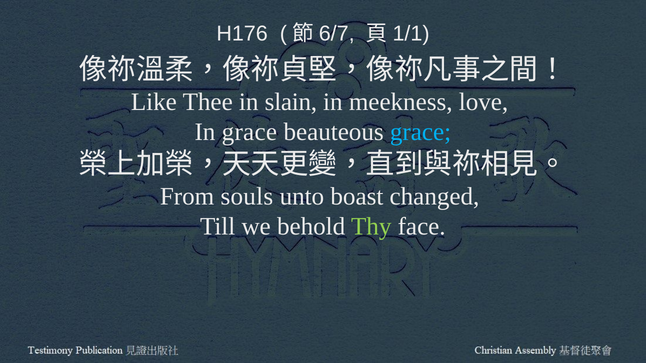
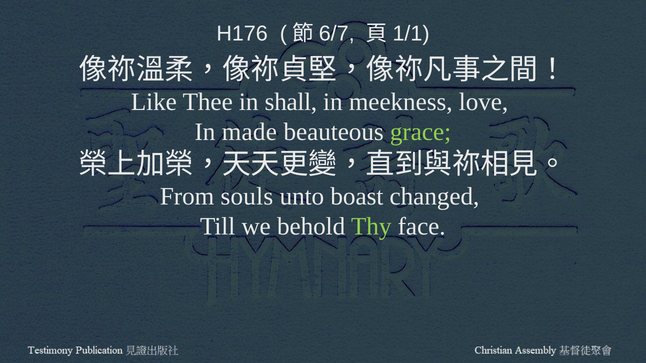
slain: slain -> shall
In grace: grace -> made
grace at (421, 132) colour: light blue -> light green
